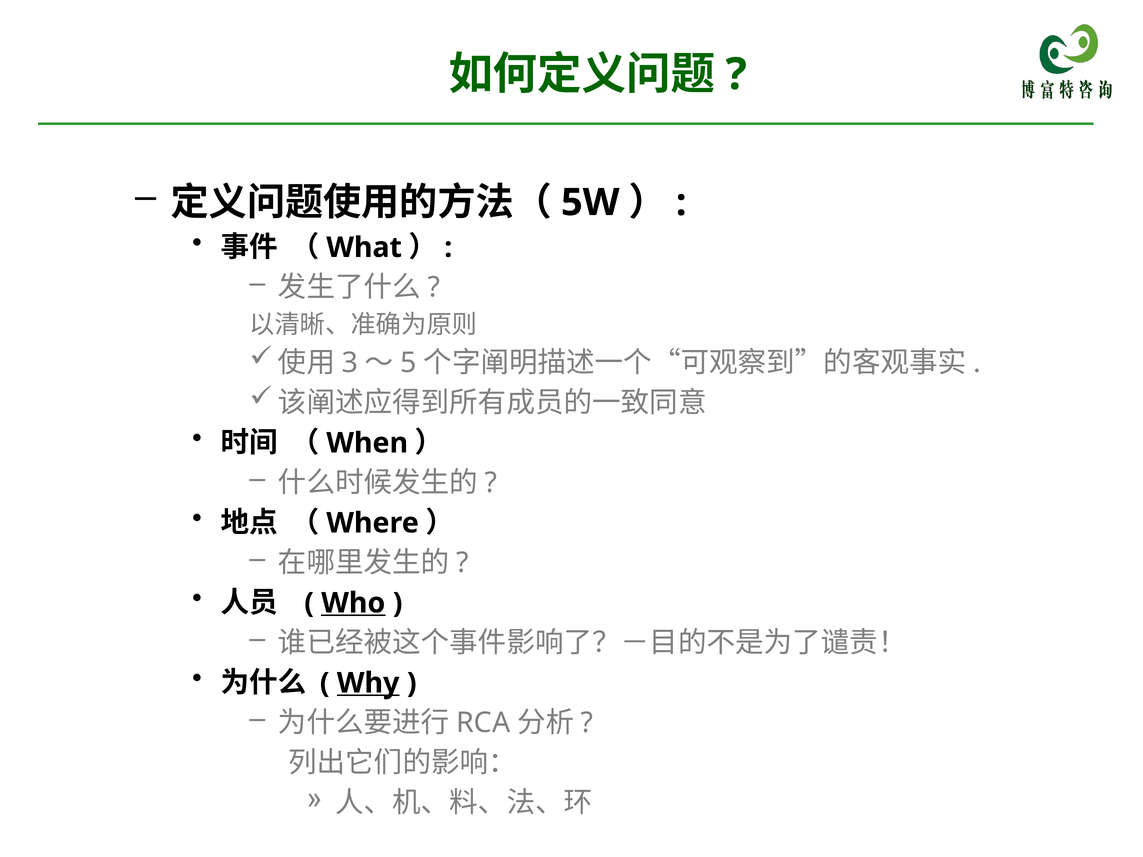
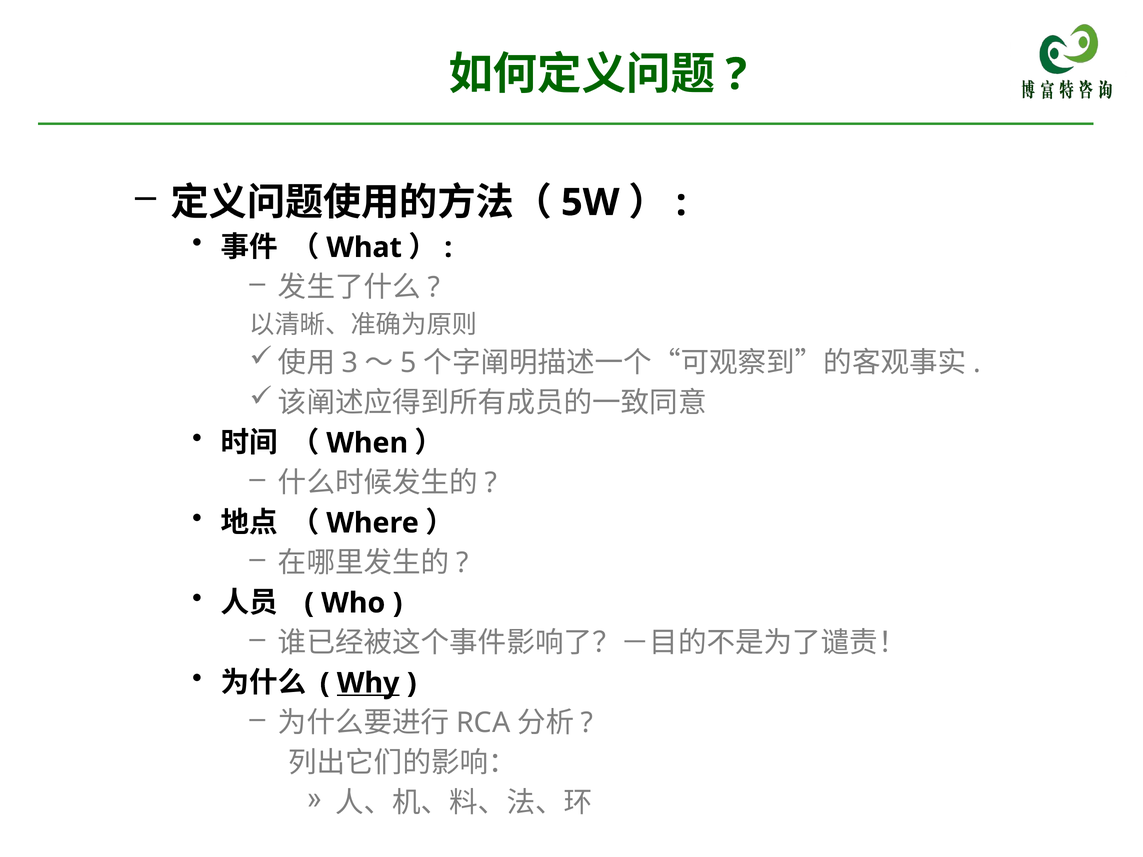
Who underline: present -> none
